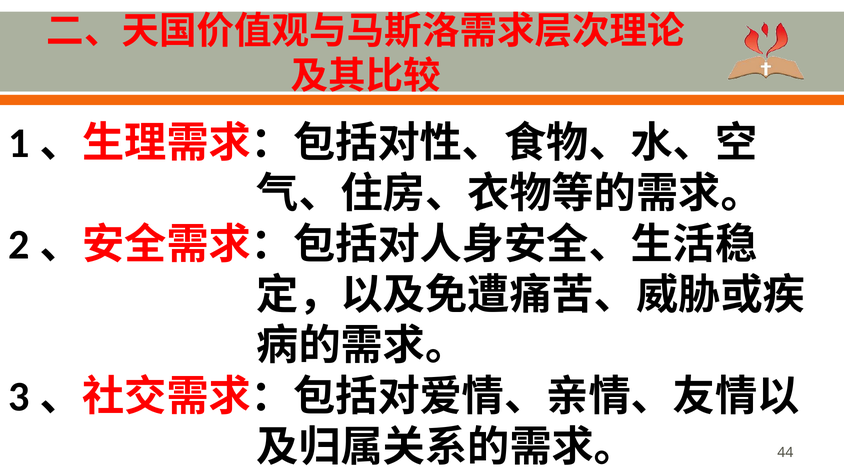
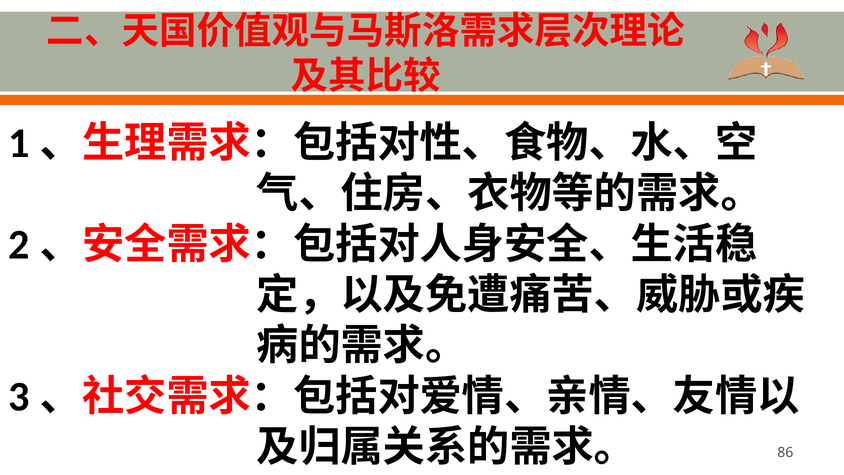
44: 44 -> 86
